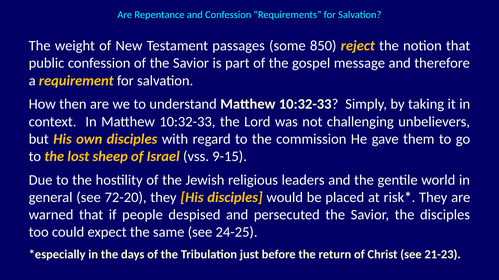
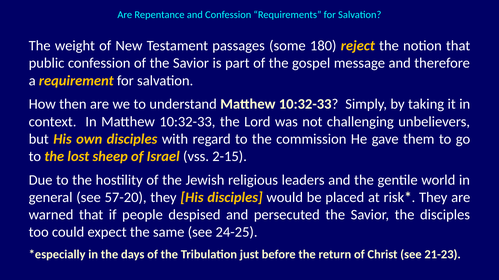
850: 850 -> 180
9-15: 9-15 -> 2-15
72-20: 72-20 -> 57-20
